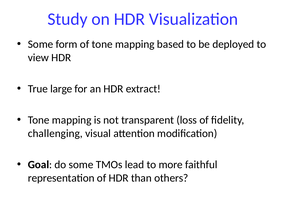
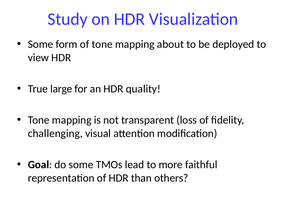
based: based -> about
extract: extract -> quality
